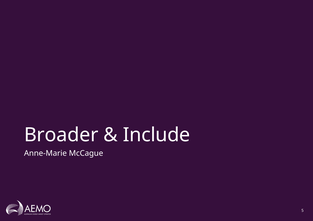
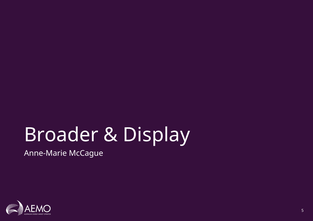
Include: Include -> Display
